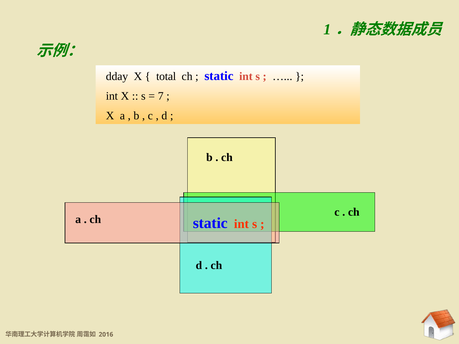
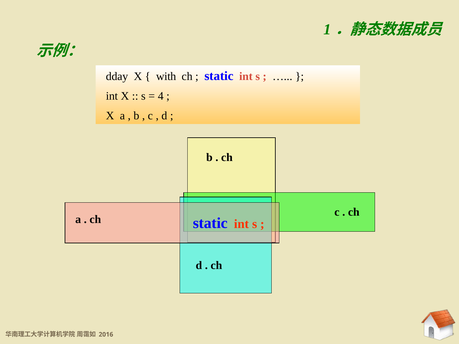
total: total -> with
7: 7 -> 4
